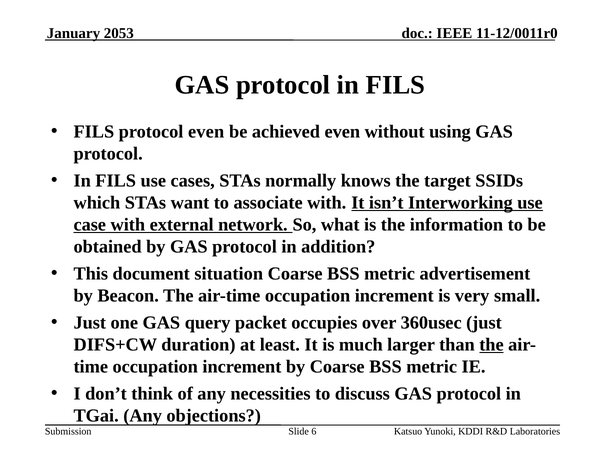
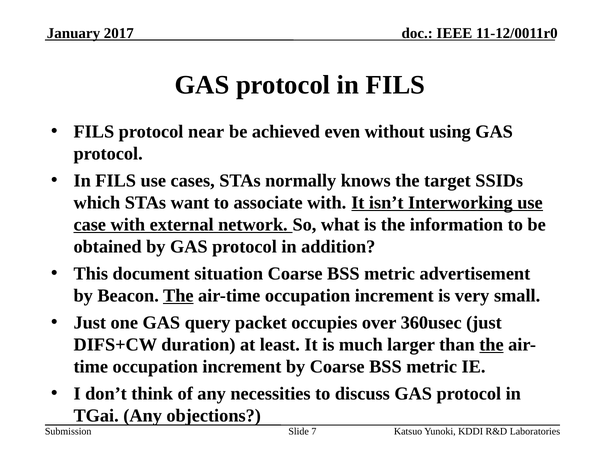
2053: 2053 -> 2017
protocol even: even -> near
The at (178, 296) underline: none -> present
6: 6 -> 7
